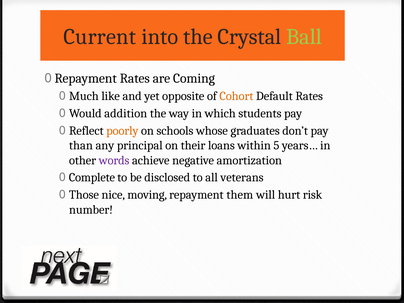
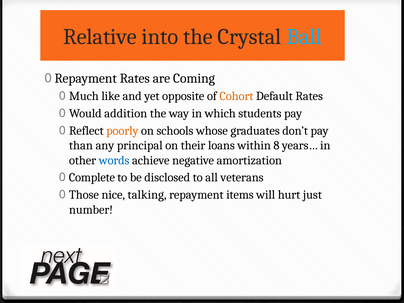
Current: Current -> Relative
Ball colour: light green -> light blue
5: 5 -> 8
words colour: purple -> blue
moving: moving -> talking
them: them -> items
risk: risk -> just
